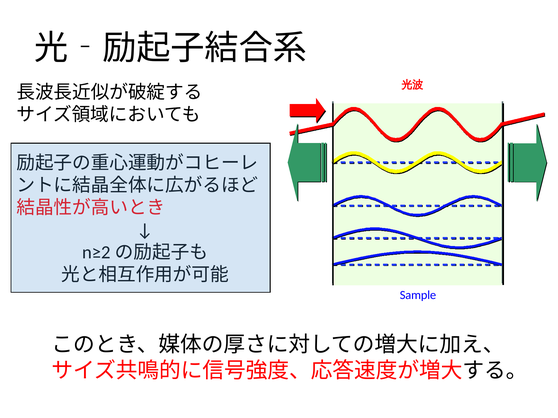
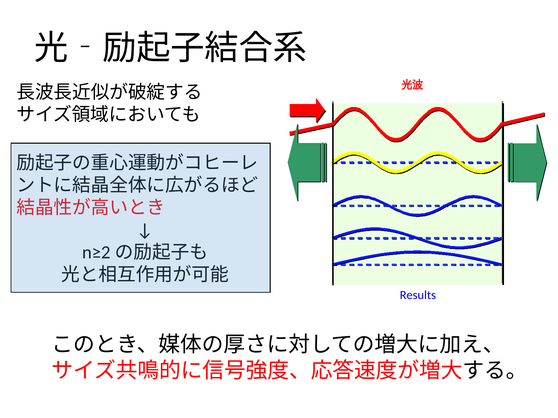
Sample: Sample -> Results
